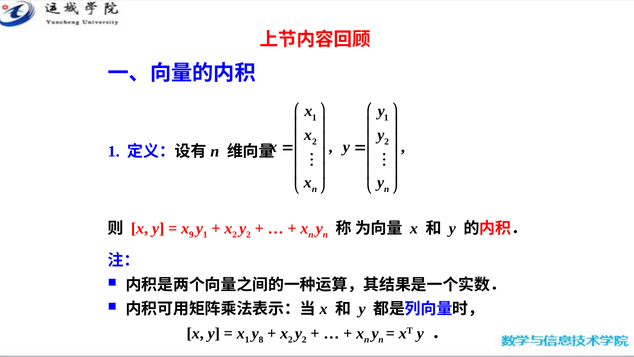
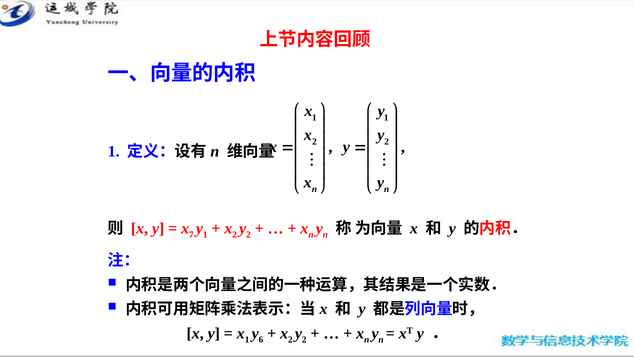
9: 9 -> 7
8: 8 -> 6
